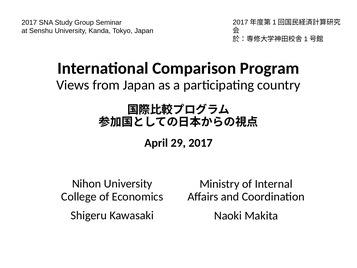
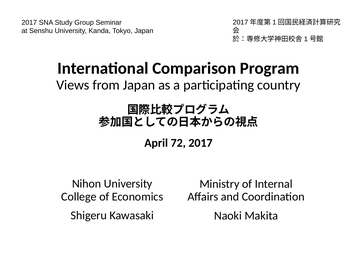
29: 29 -> 72
